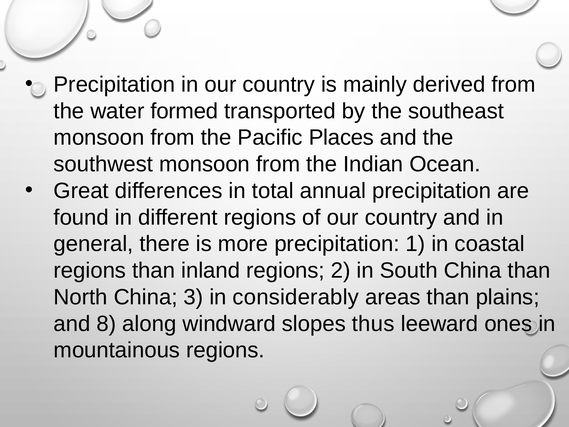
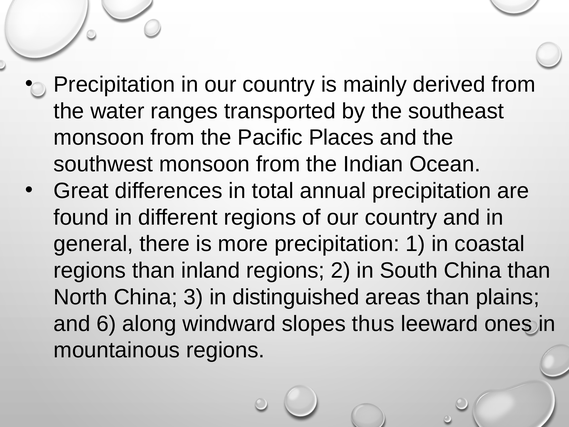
formed: formed -> ranges
considerably: considerably -> distinguished
8: 8 -> 6
